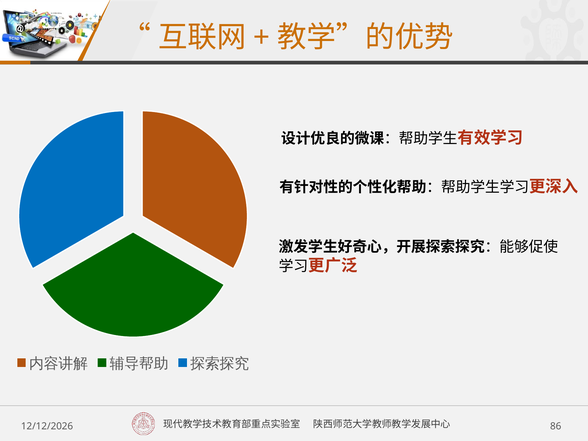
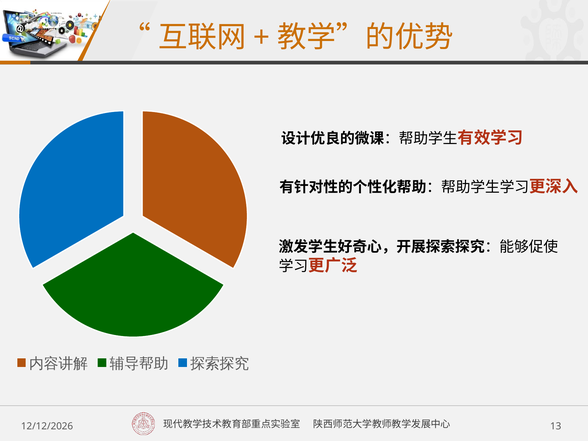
86: 86 -> 13
